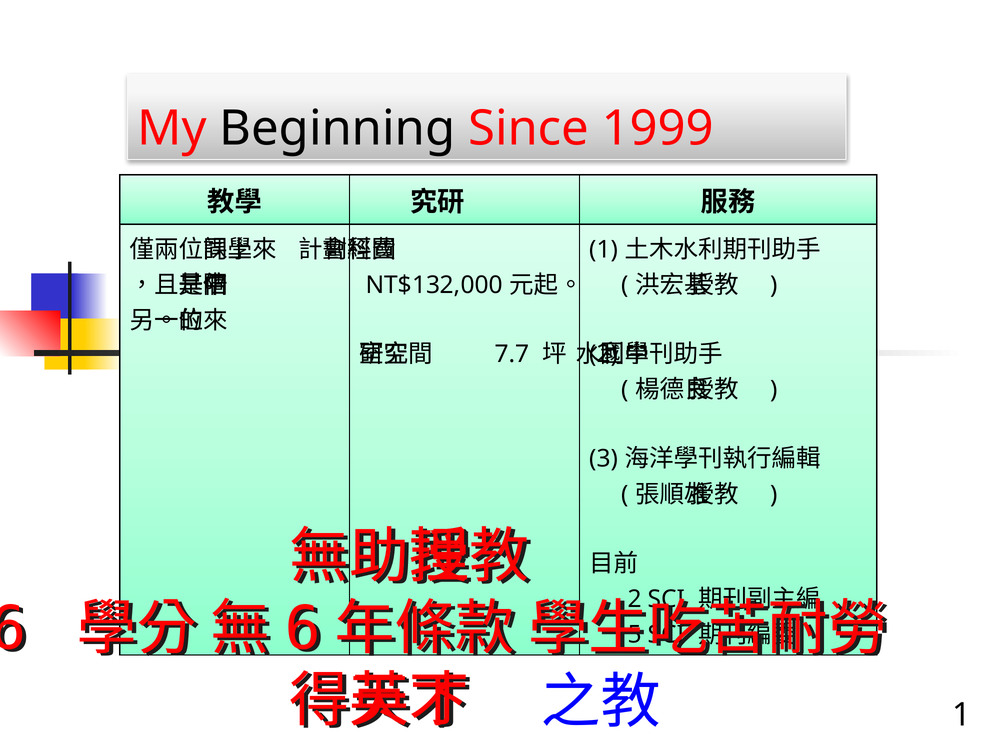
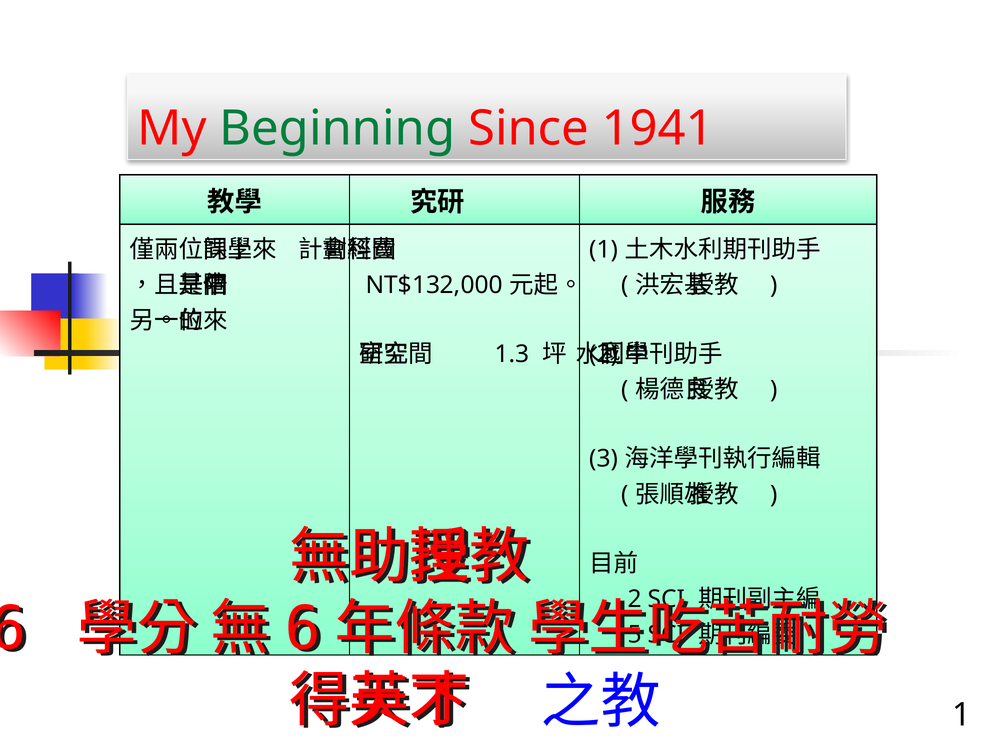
Beginning colour: black -> green
1999: 1999 -> 1941
7.7: 7.7 -> 1.3
